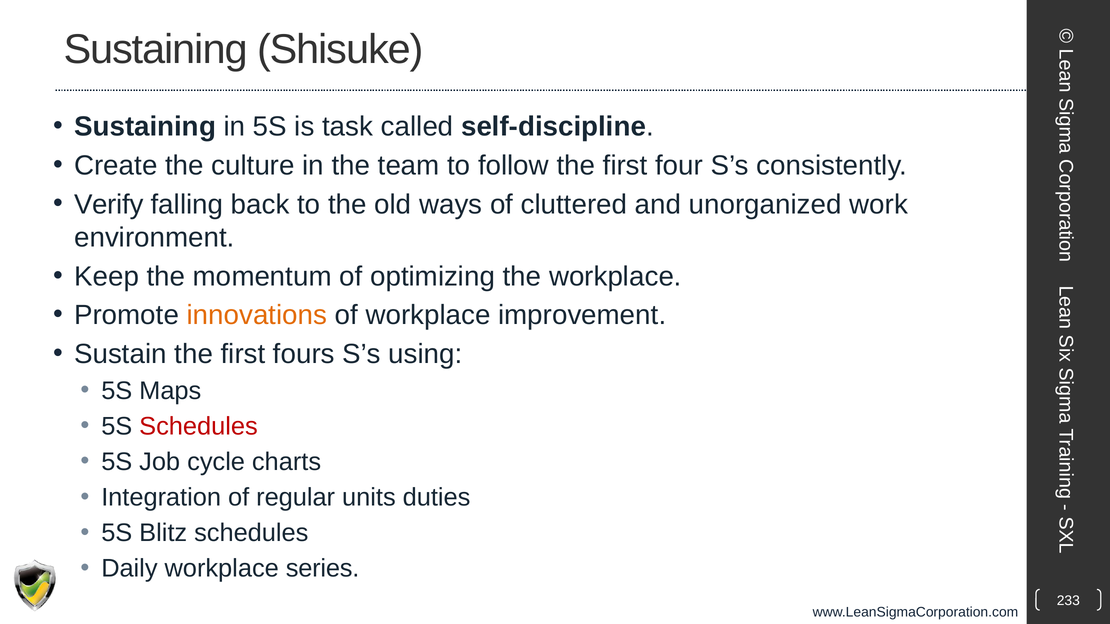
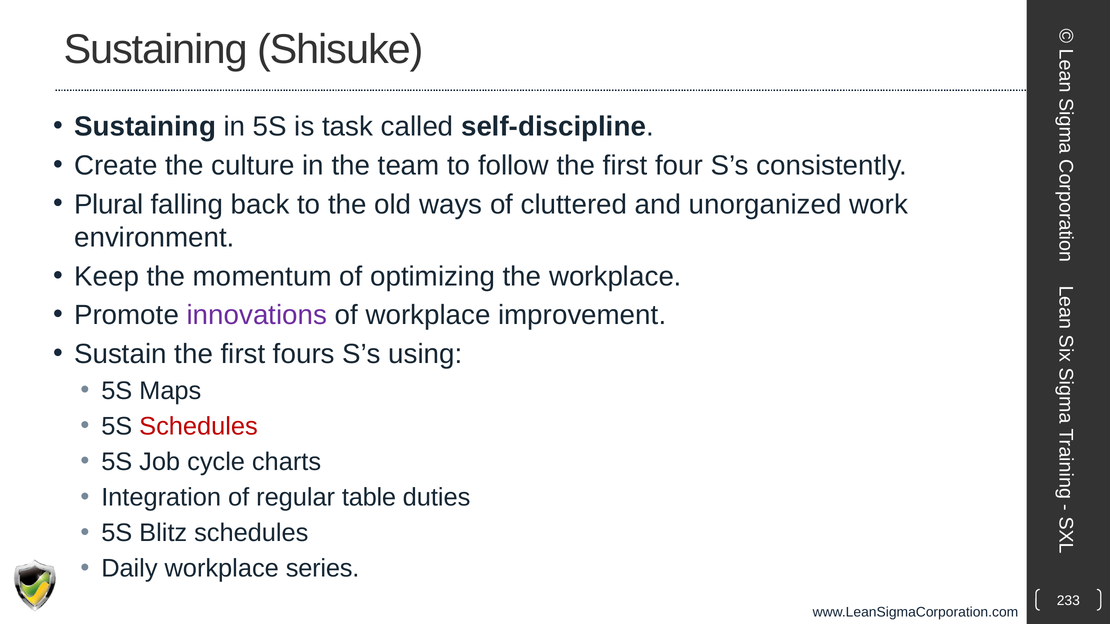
Verify: Verify -> Plural
innovations colour: orange -> purple
units: units -> table
